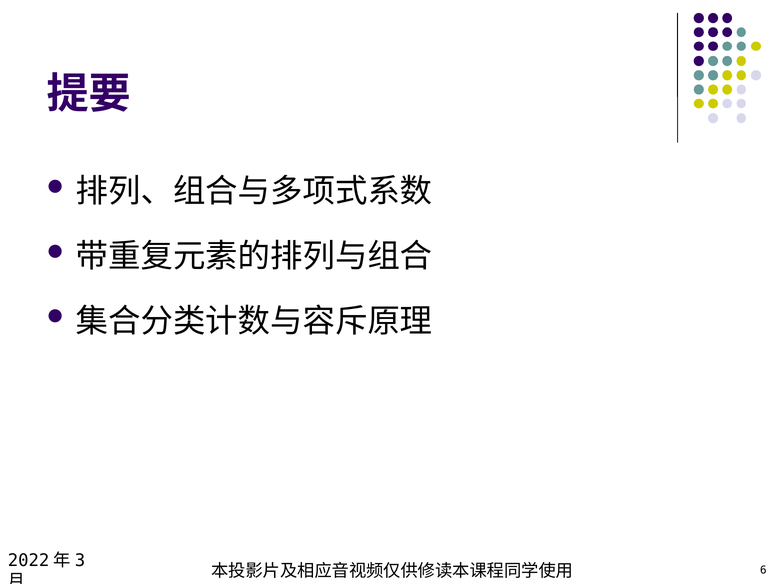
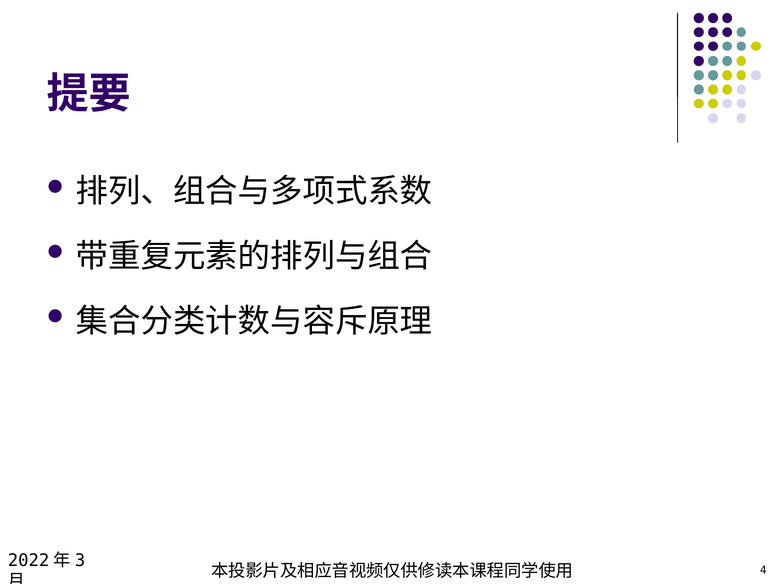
6: 6 -> 4
